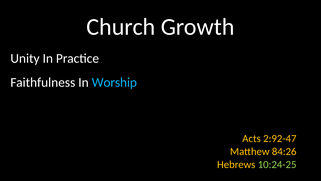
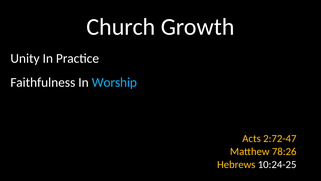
2:92-47: 2:92-47 -> 2:72-47
84:26: 84:26 -> 78:26
10:24-25 colour: light green -> white
